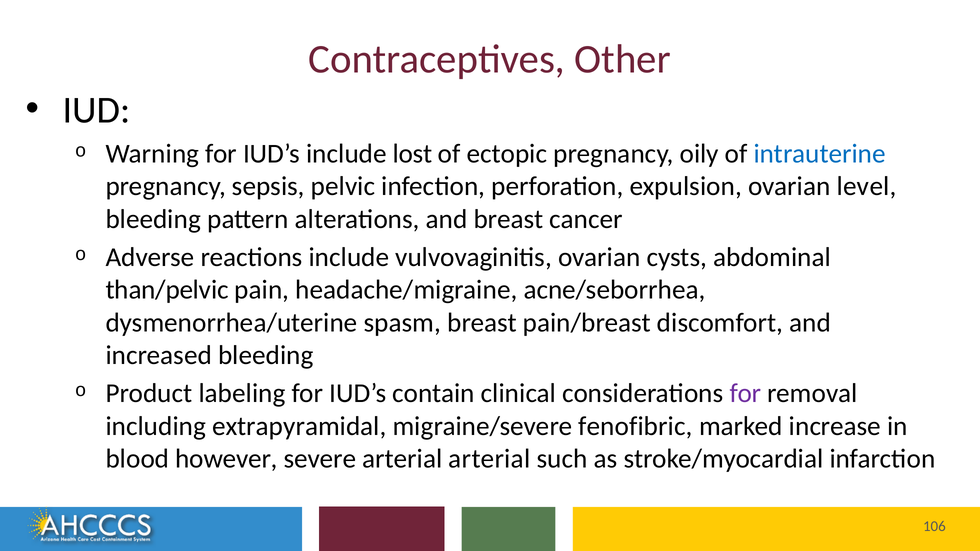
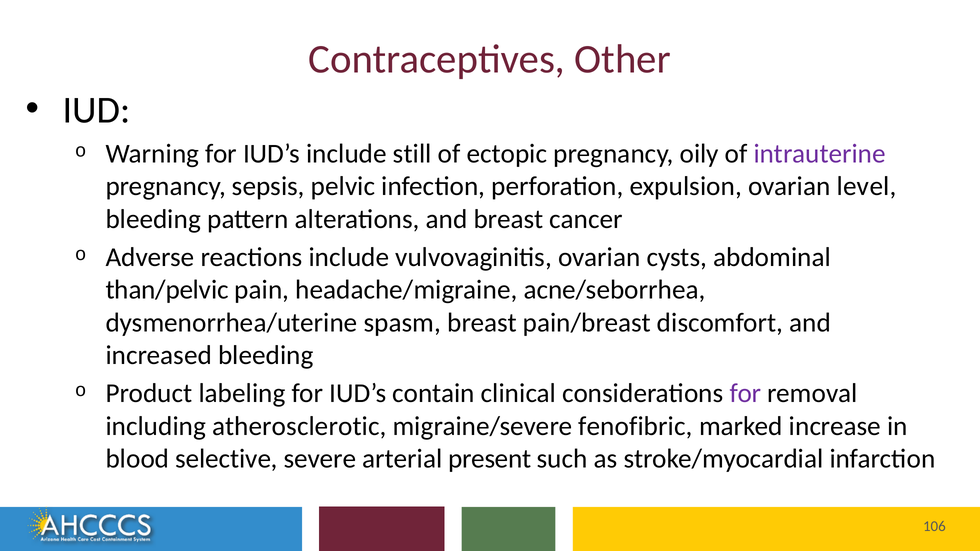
lost: lost -> still
intrauterine colour: blue -> purple
extrapyramidal: extrapyramidal -> atherosclerotic
however: however -> selective
arterial arterial: arterial -> present
